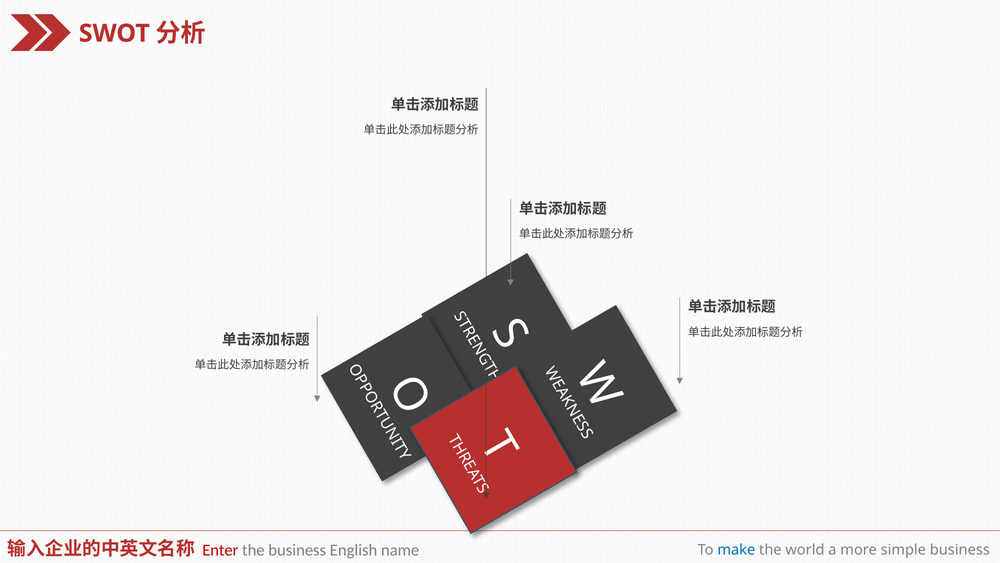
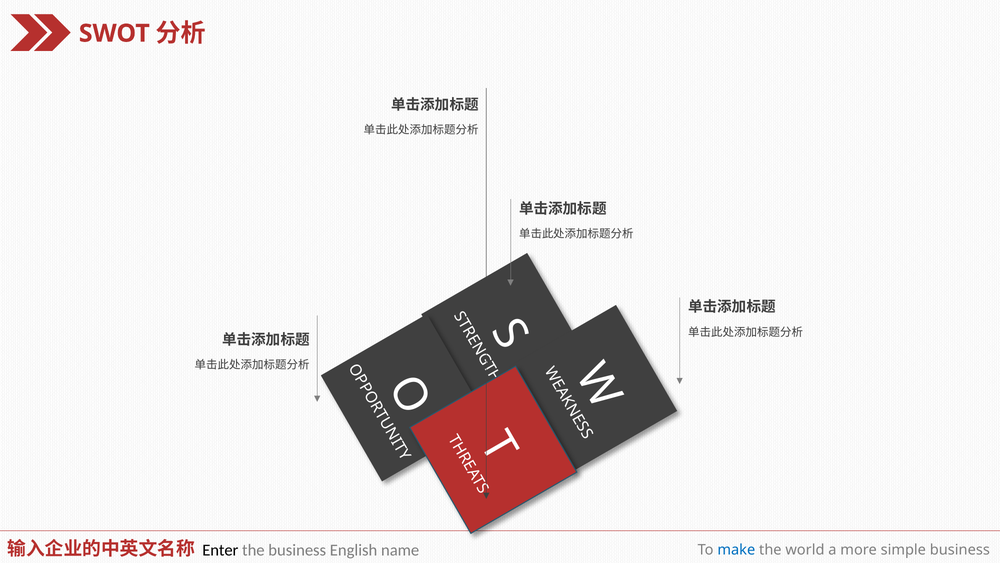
Enter colour: red -> black
